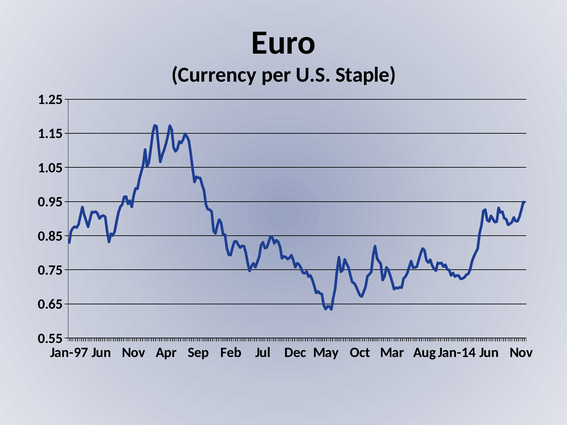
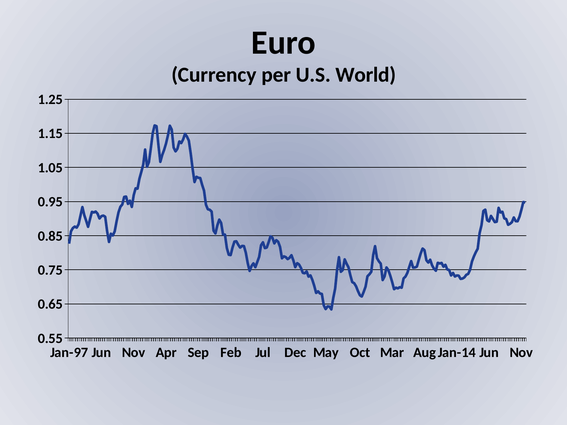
Staple: Staple -> World
